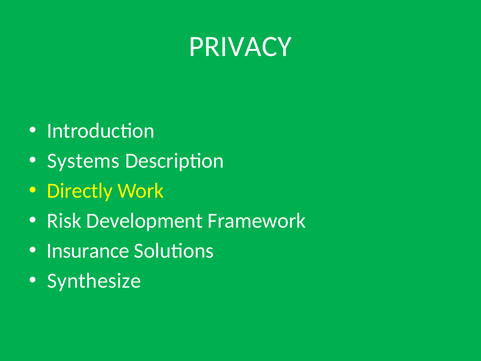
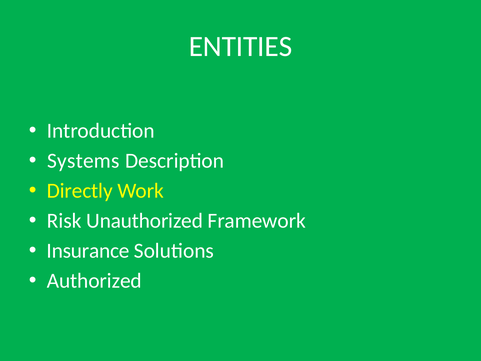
PRIVACY: PRIVACY -> ENTITIES
Development: Development -> Unauthorized
Synthesize: Synthesize -> Authorized
